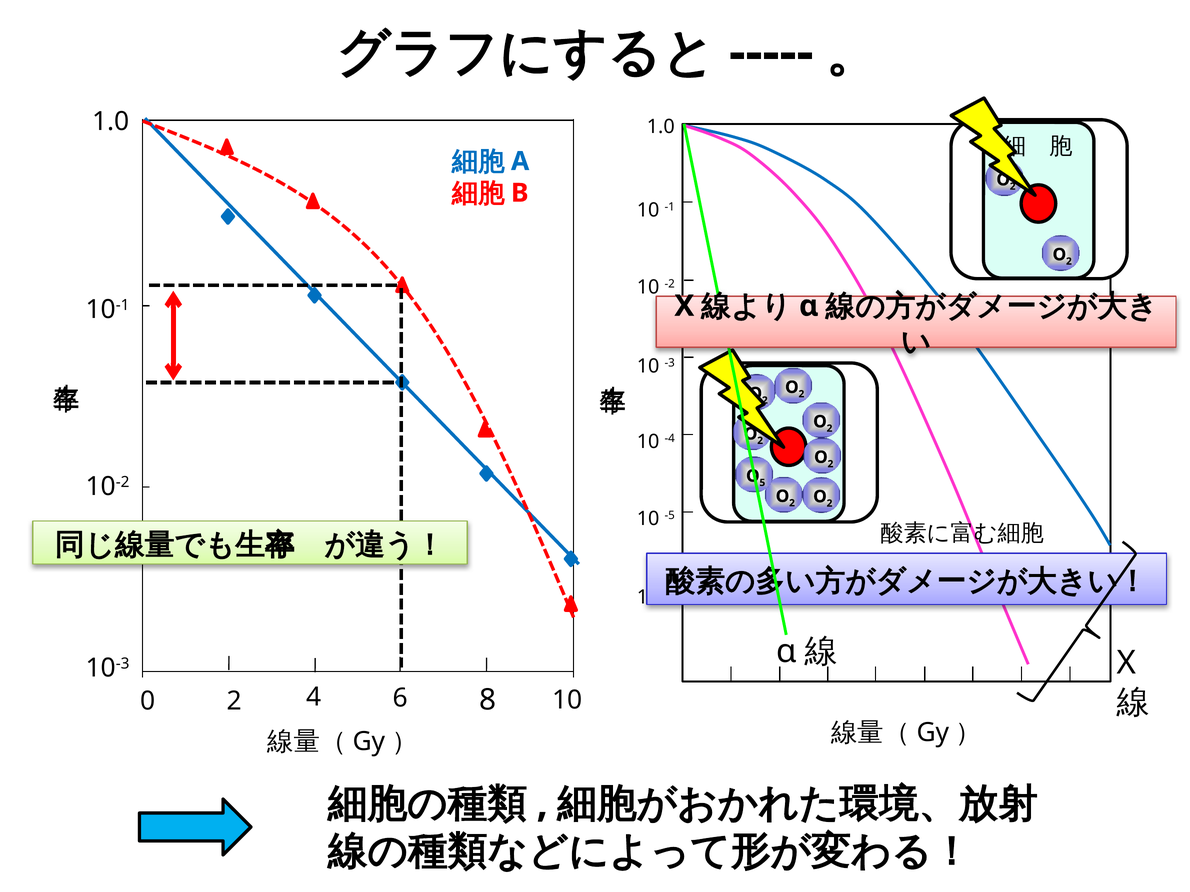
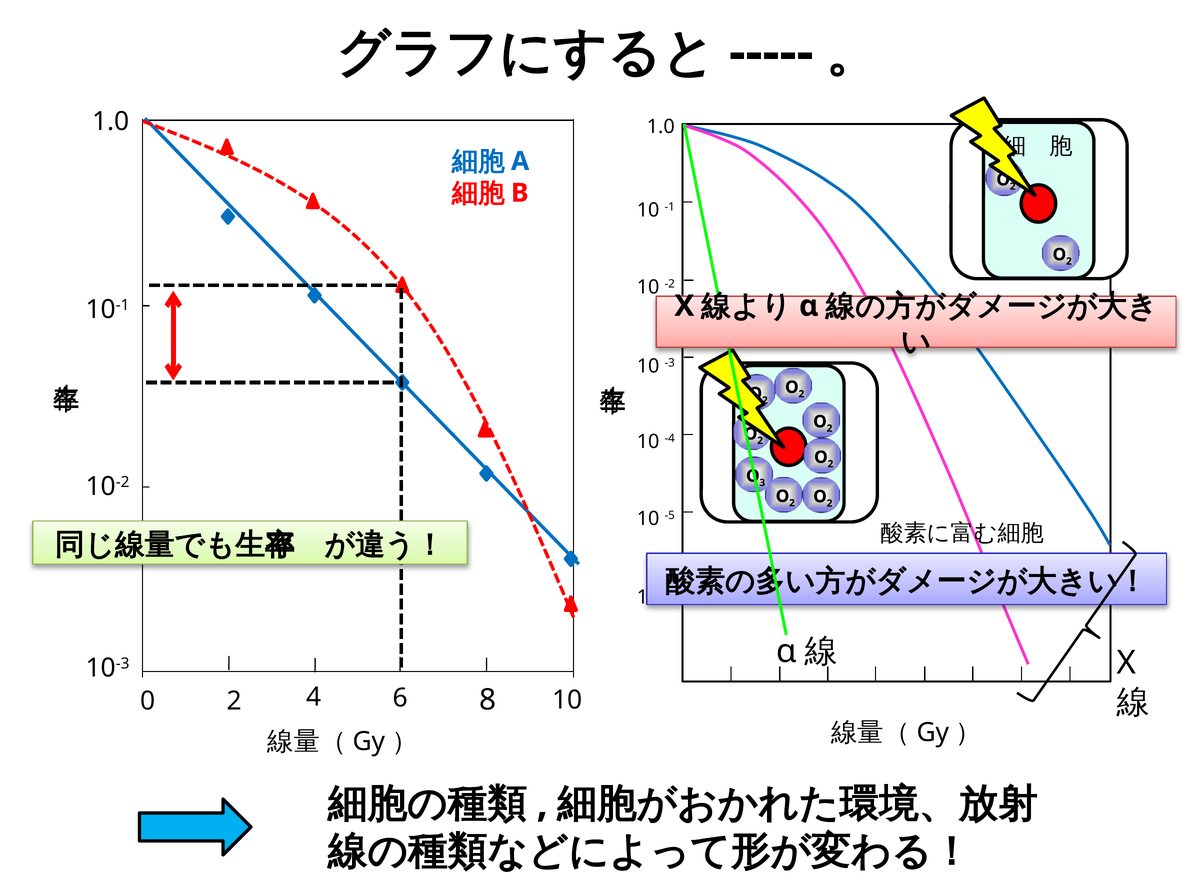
5: 5 -> 3
